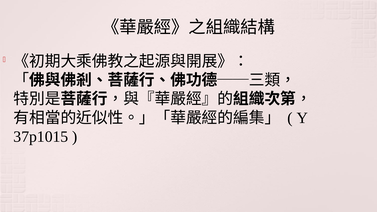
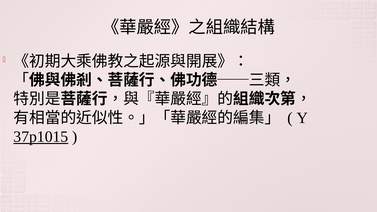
37p1015 underline: none -> present
